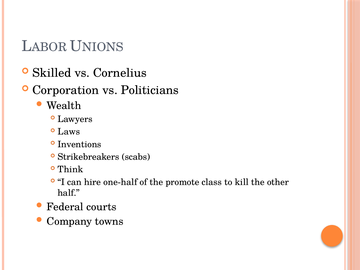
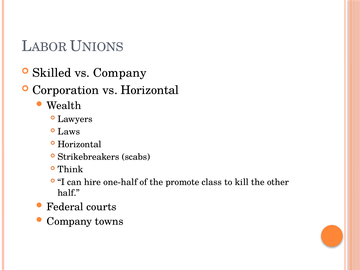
vs Cornelius: Cornelius -> Company
vs Politicians: Politicians -> Horizontal
Inventions at (79, 144): Inventions -> Horizontal
